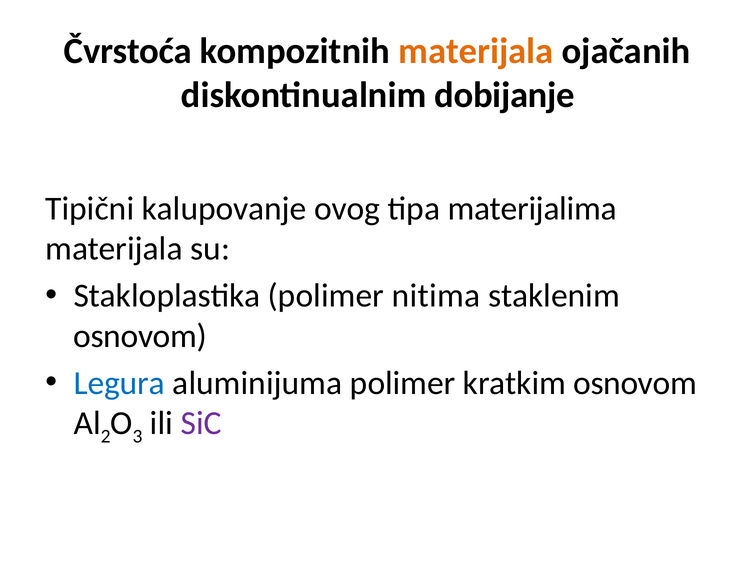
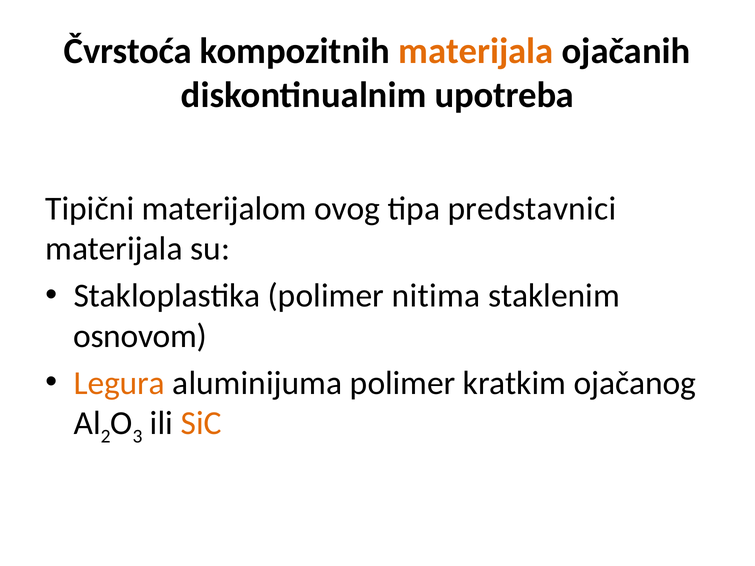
dobijanje: dobijanje -> upotreba
kalupovanje: kalupovanje -> materijalom
materijalima: materijalima -> predstavnici
Legura colour: blue -> orange
kratkim osnovom: osnovom -> ojačanog
SiC colour: purple -> orange
